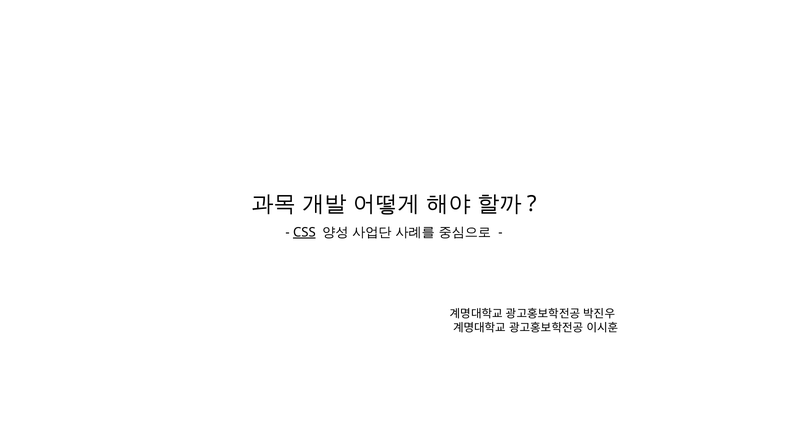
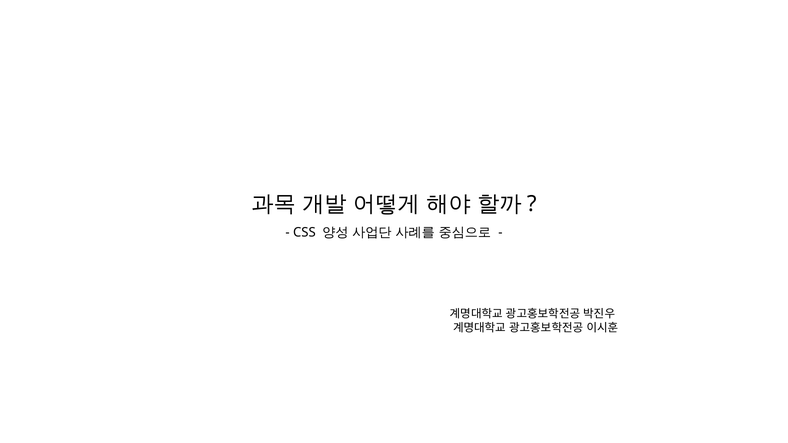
CSS underline: present -> none
